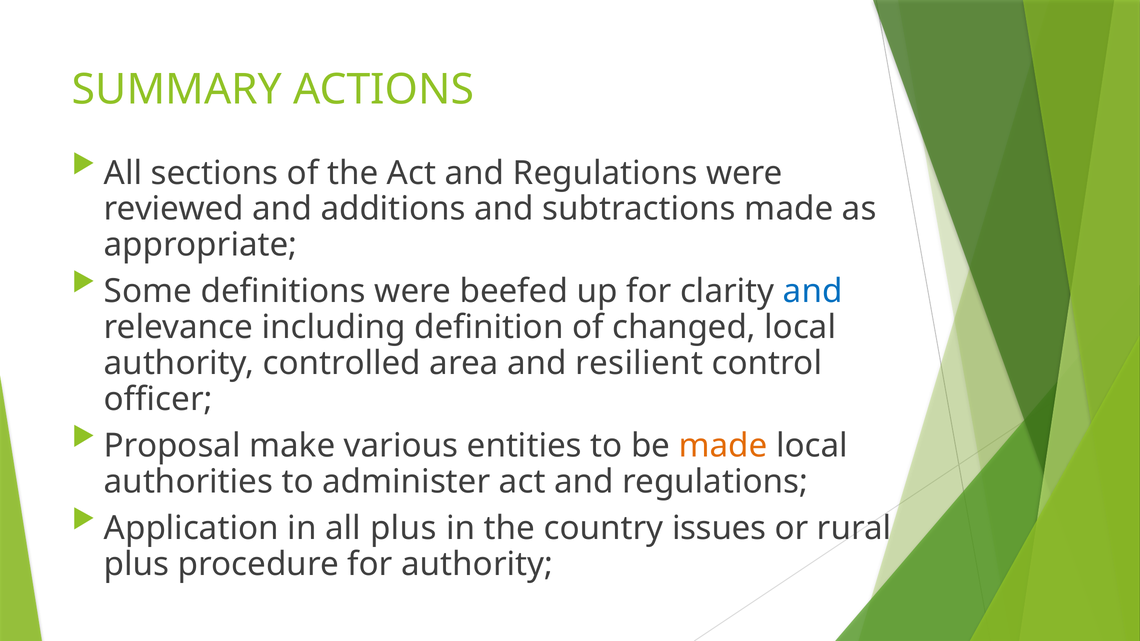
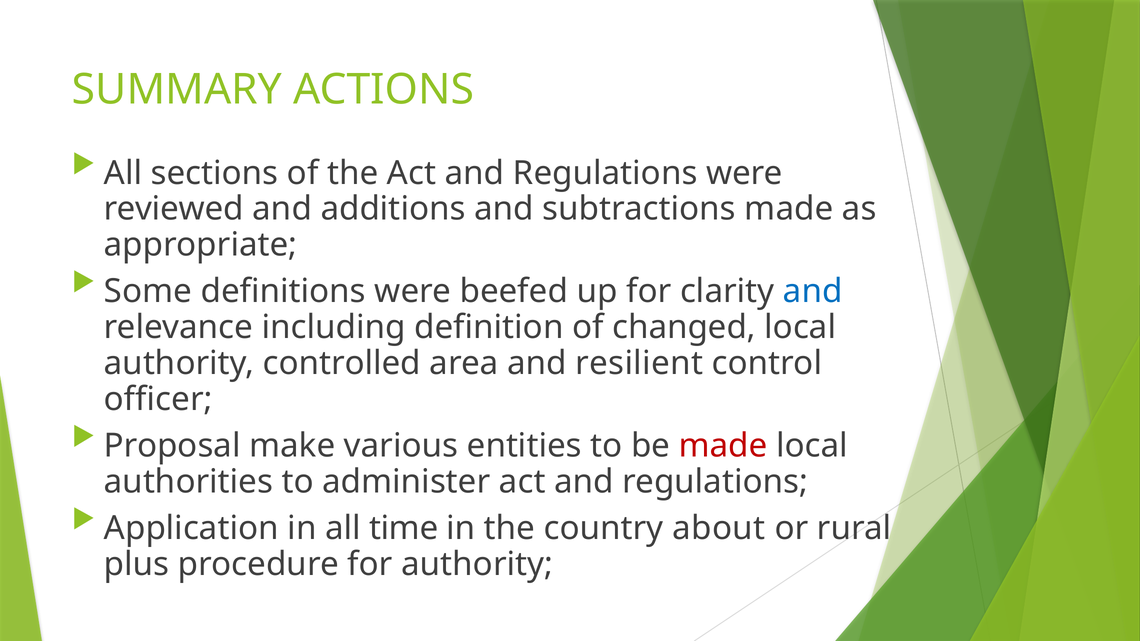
made at (723, 446) colour: orange -> red
all plus: plus -> time
issues: issues -> about
